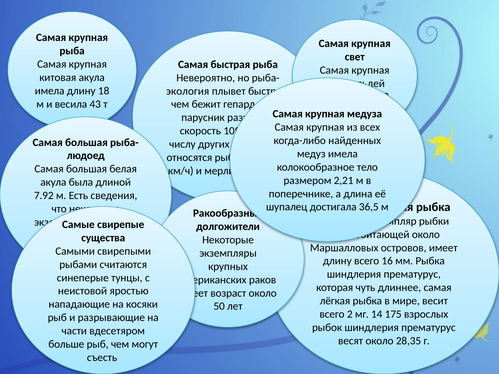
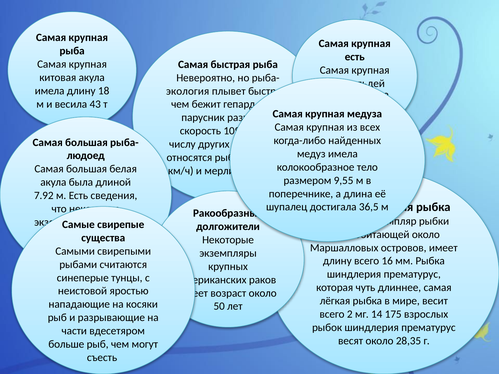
свет at (355, 57): свет -> есть
2,21: 2,21 -> 9,55
